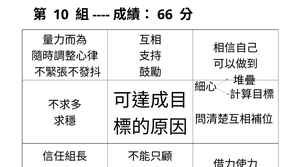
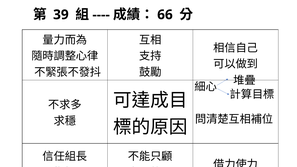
10: 10 -> 39
